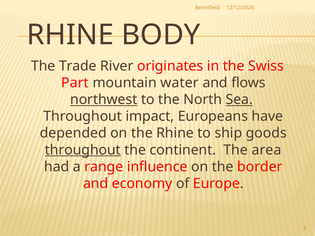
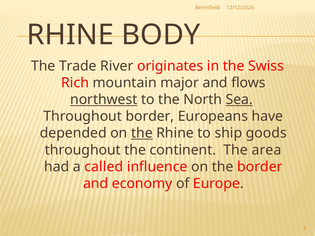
Part: Part -> Rich
water: water -> major
Throughout impact: impact -> border
the at (142, 133) underline: none -> present
throughout at (83, 150) underline: present -> none
range: range -> called
